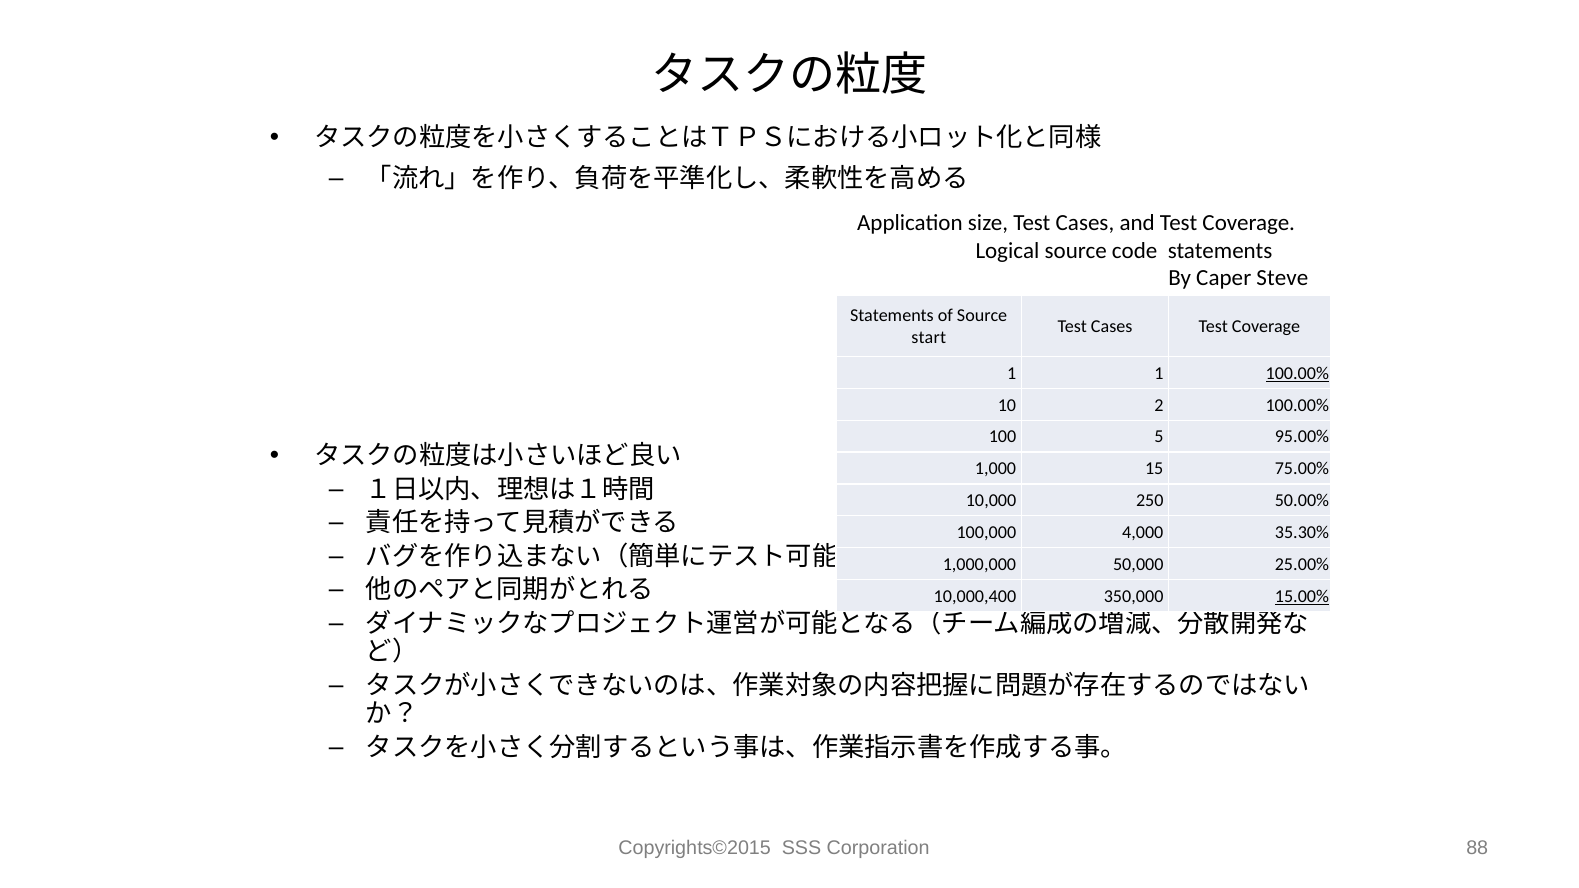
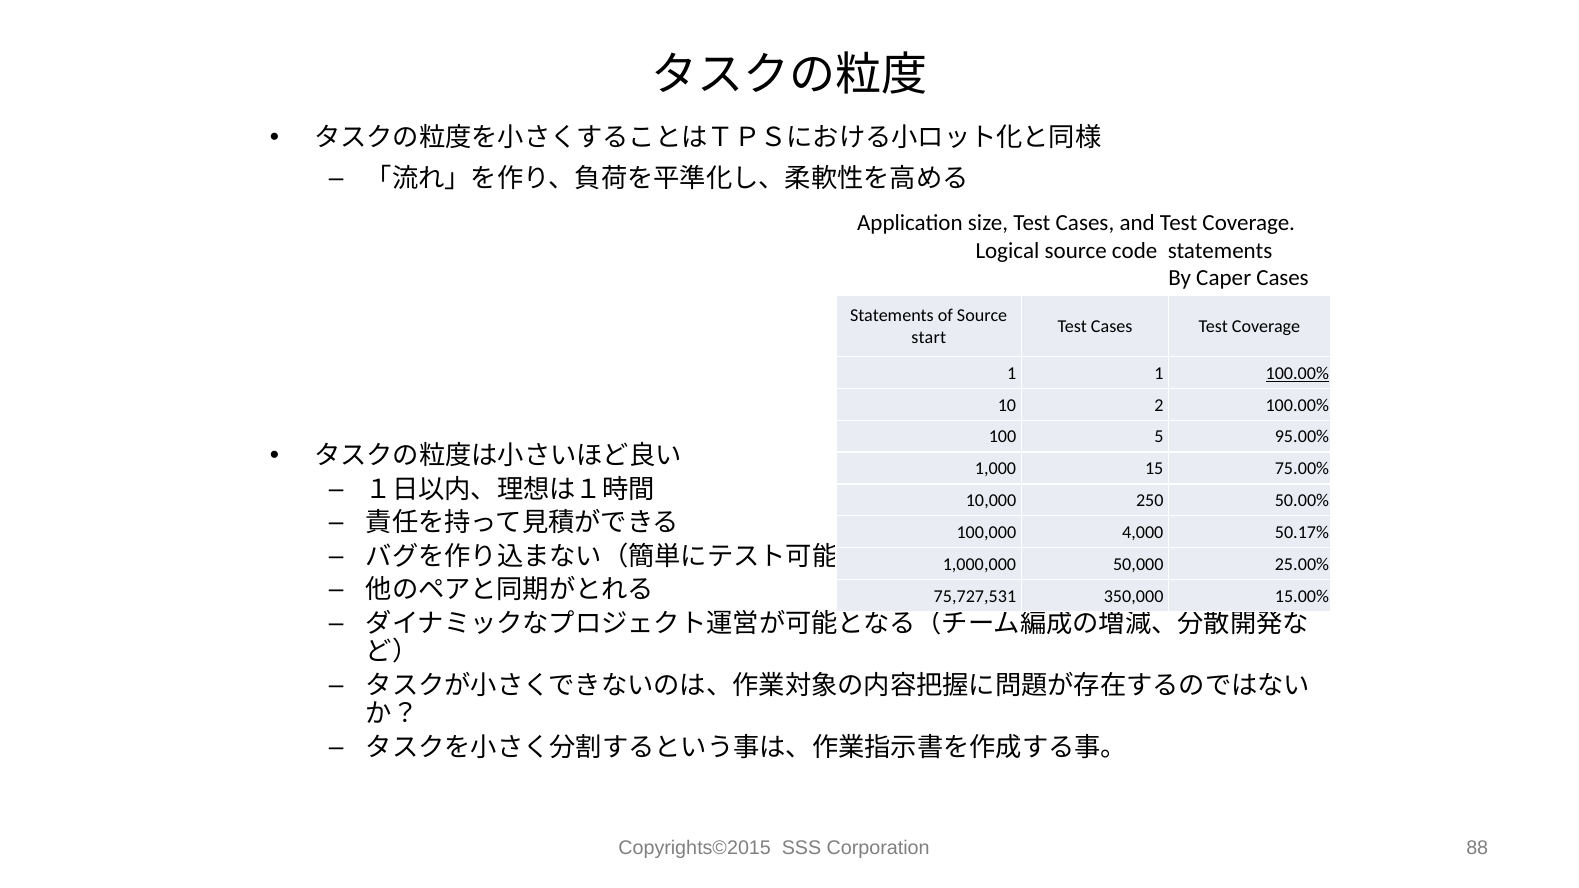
Caper Steve: Steve -> Cases
35.30%: 35.30% -> 50.17%
10,000,400: 10,000,400 -> 75,727,531
15.00% underline: present -> none
